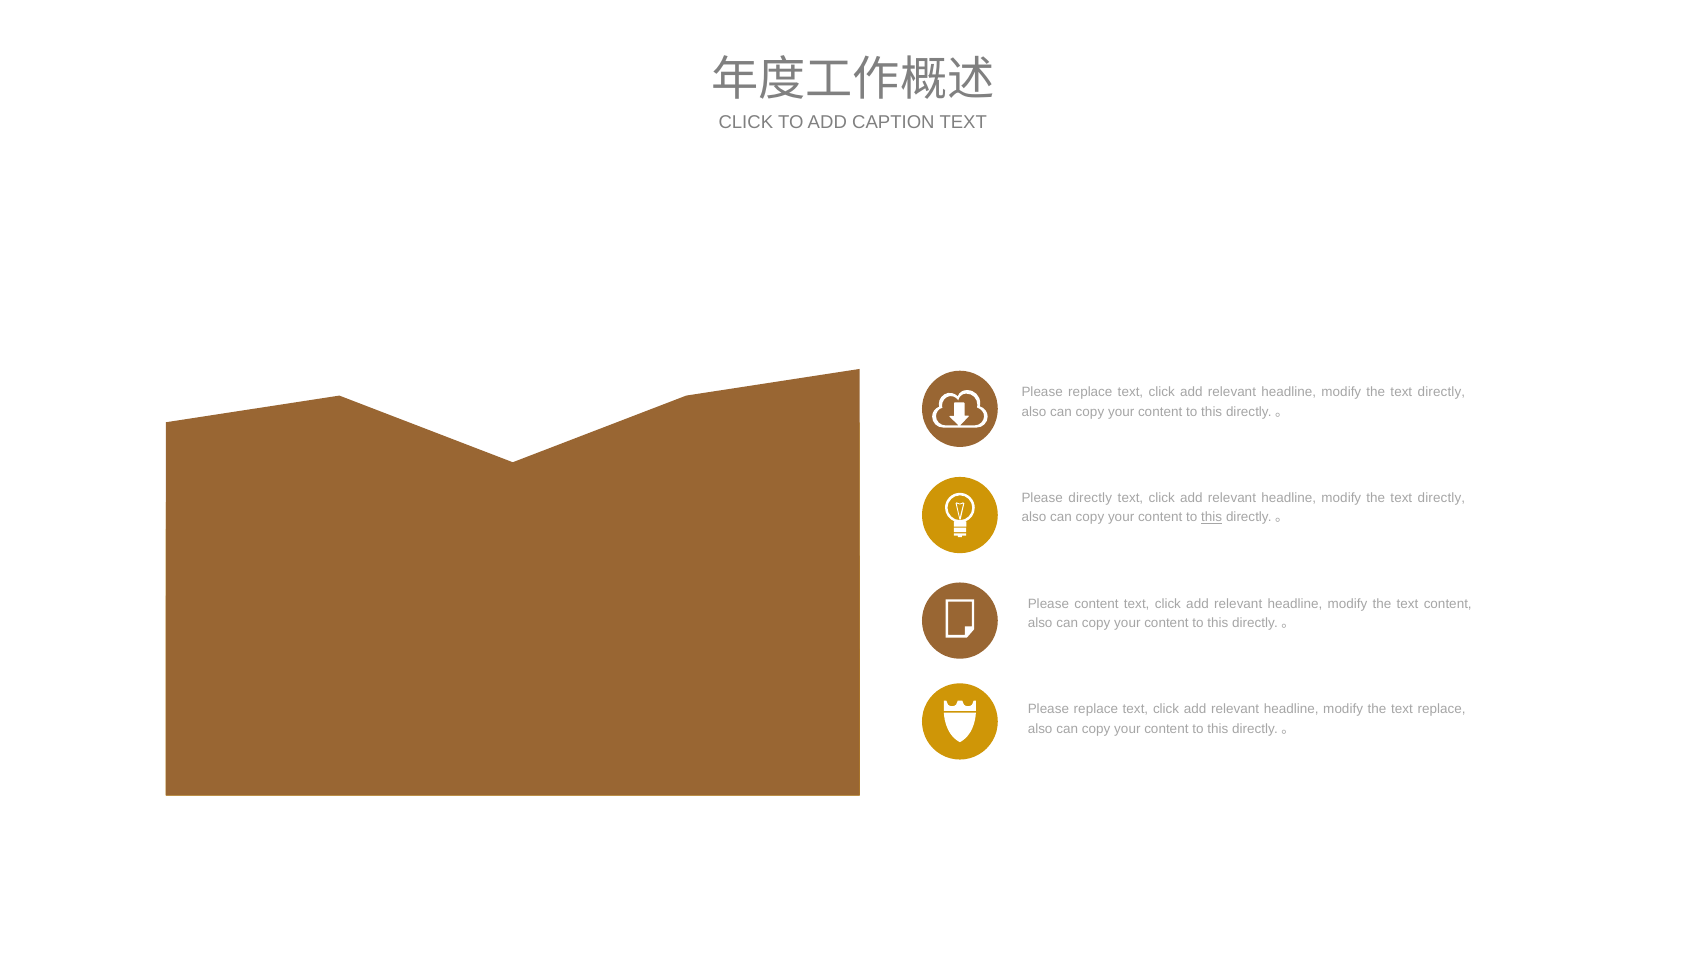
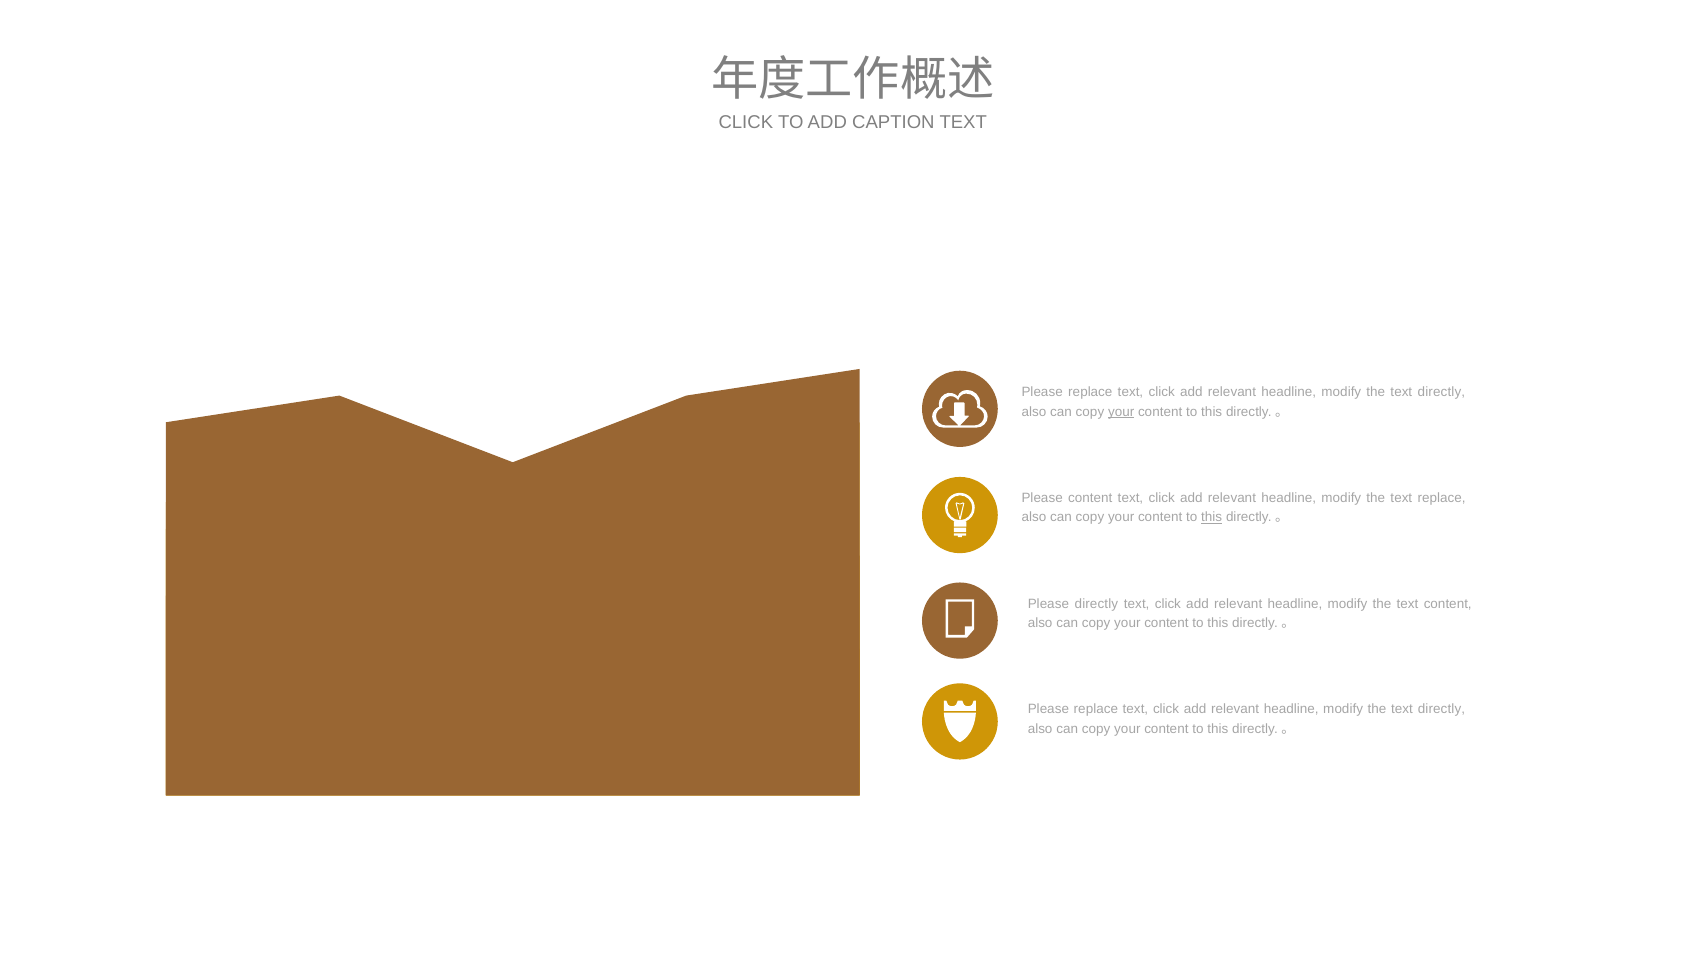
your at (1121, 412) underline: none -> present
Please directly: directly -> content
directly at (1441, 498): directly -> replace
Please content: content -> directly
replace at (1442, 709): replace -> directly
